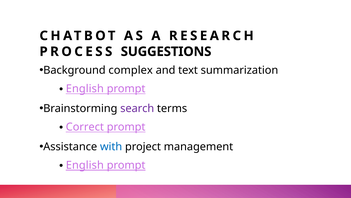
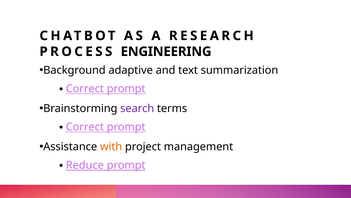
SUGGESTIONS: SUGGESTIONS -> ENGINEERING
complex: complex -> adaptive
English at (85, 88): English -> Correct
with colour: blue -> orange
English at (85, 165): English -> Reduce
